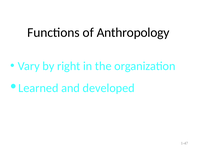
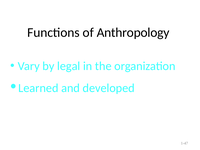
right: right -> legal
